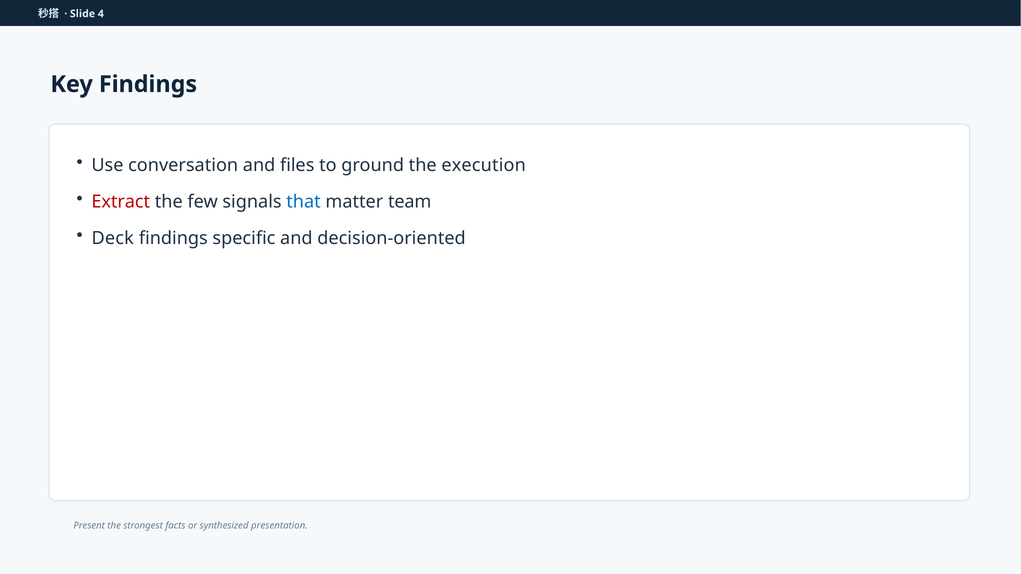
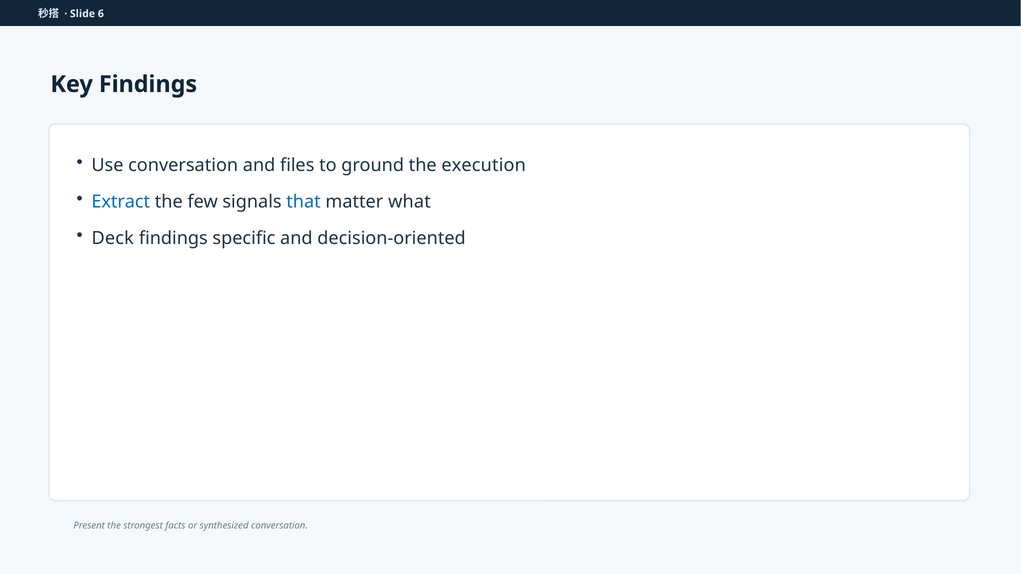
4: 4 -> 6
Extract colour: red -> blue
team: team -> what
synthesized presentation: presentation -> conversation
